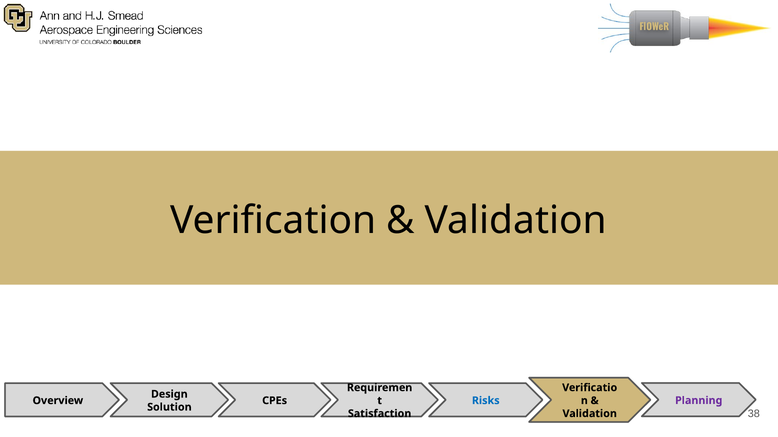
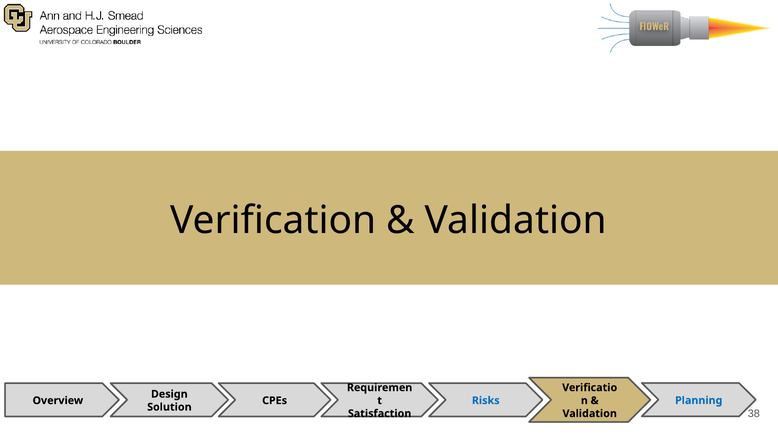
Planning colour: purple -> blue
